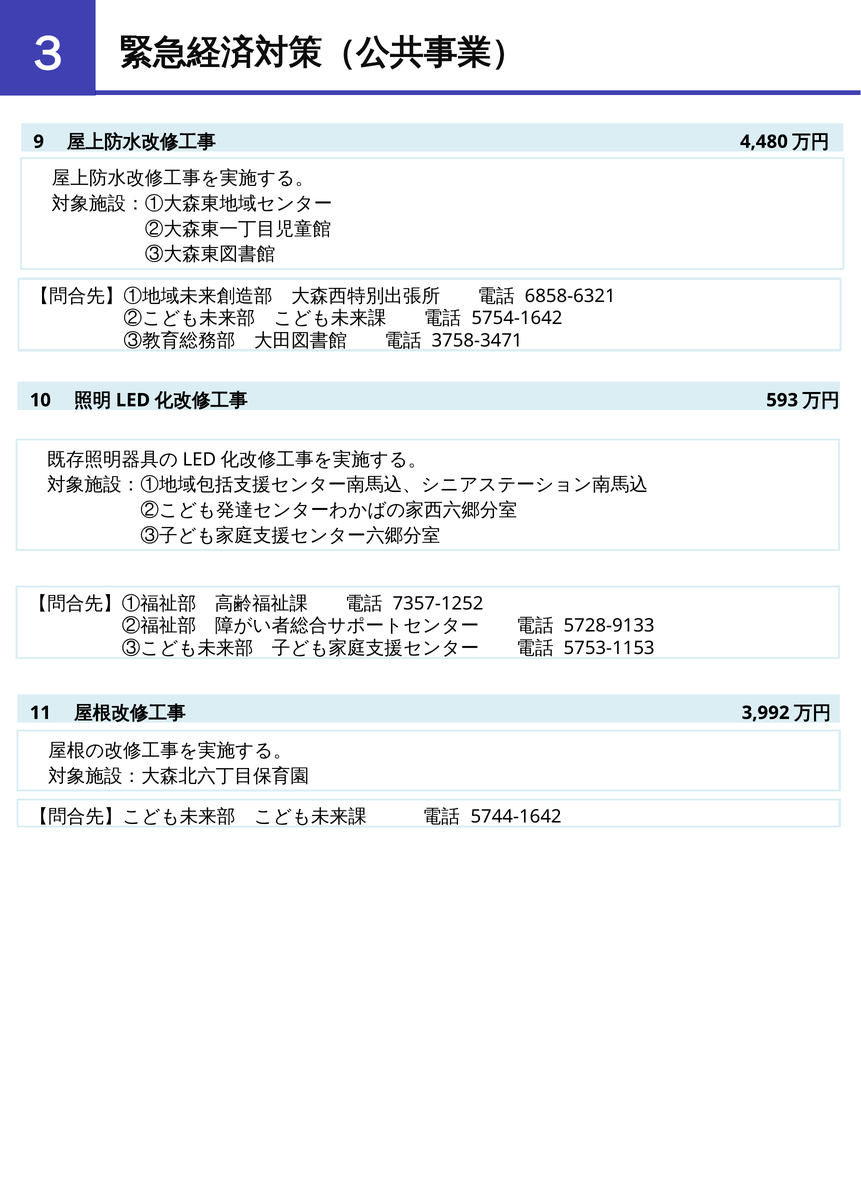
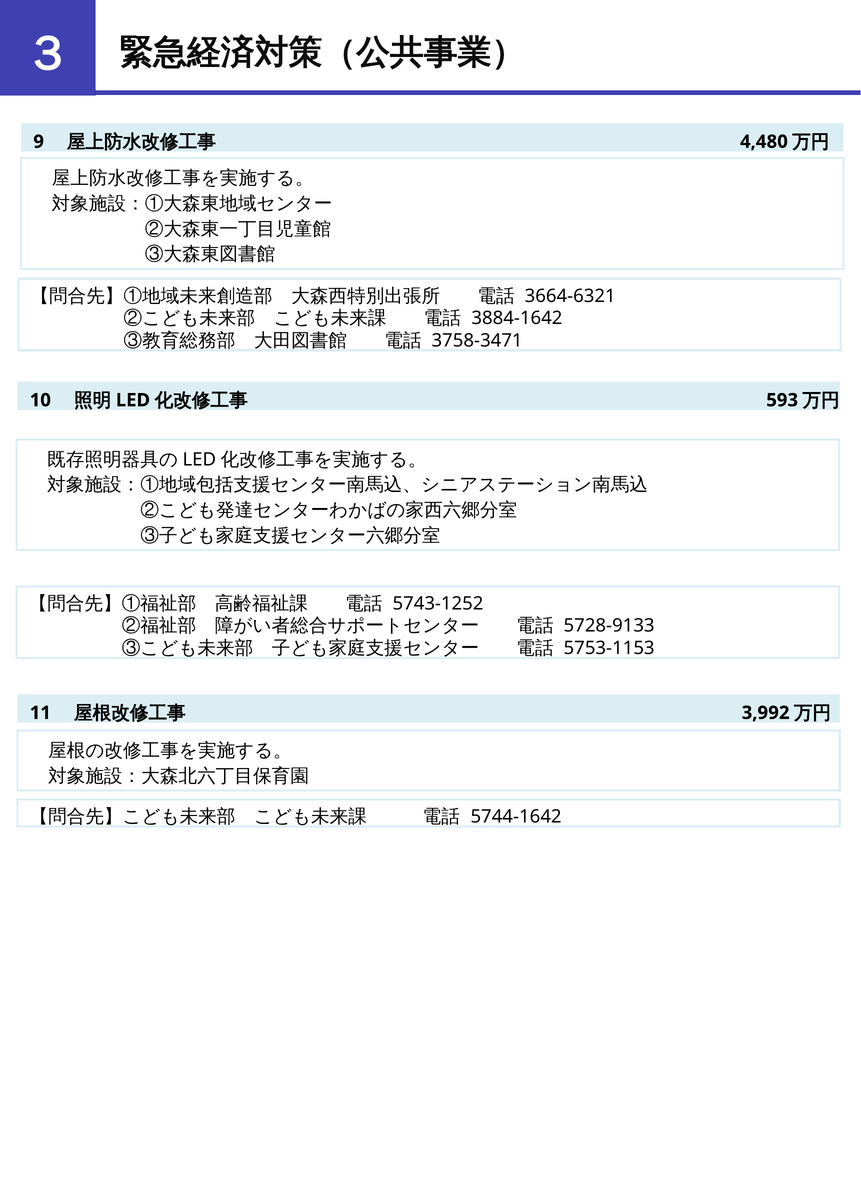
6858-6321: 6858-6321 -> 3664-6321
5754-1642: 5754-1642 -> 3884-1642
7357-1252: 7357-1252 -> 5743-1252
